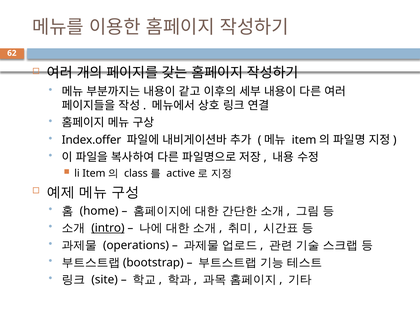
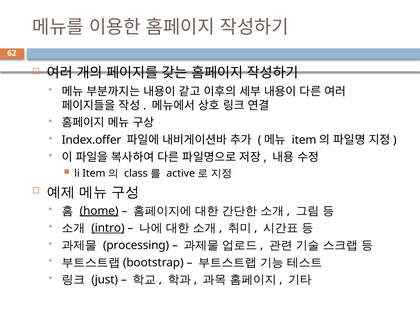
home underline: none -> present
operations: operations -> processing
site: site -> just
